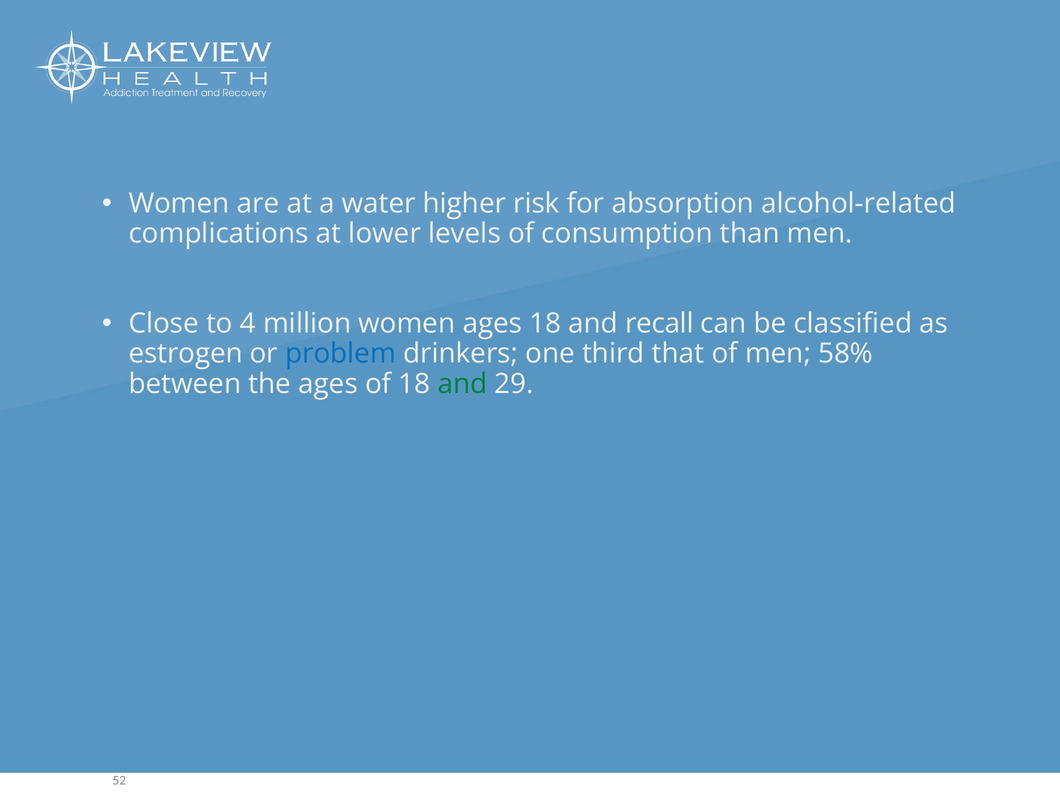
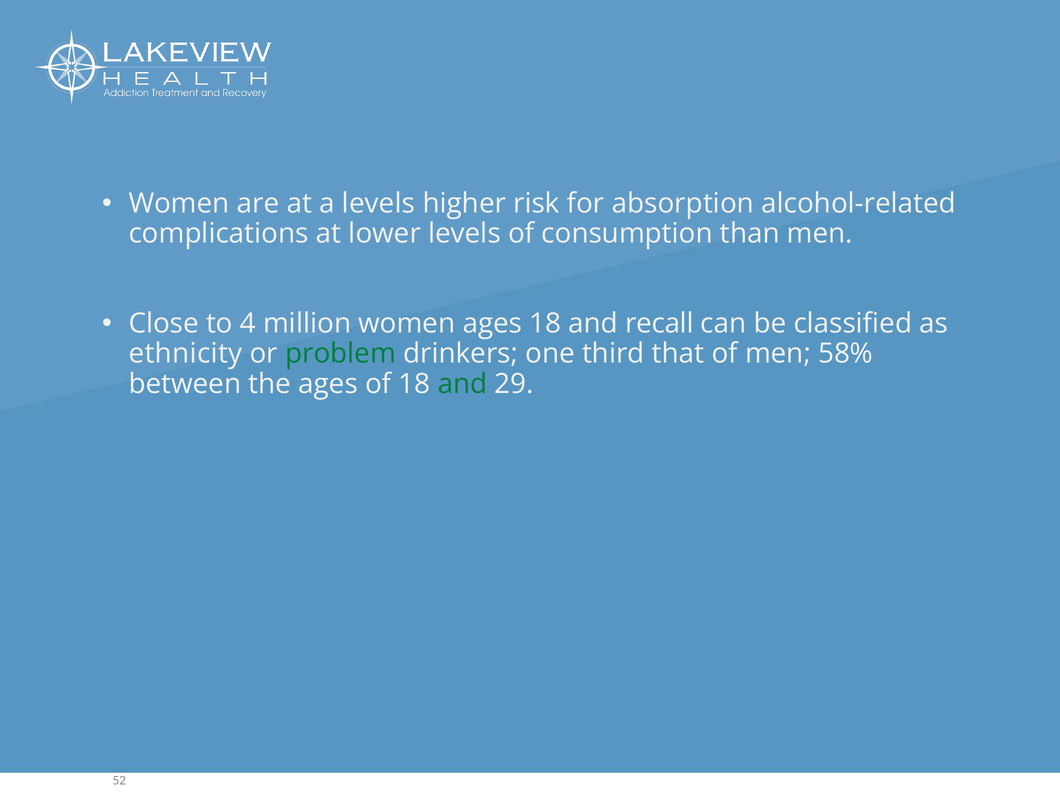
a water: water -> levels
estrogen: estrogen -> ethnicity
problem colour: blue -> green
